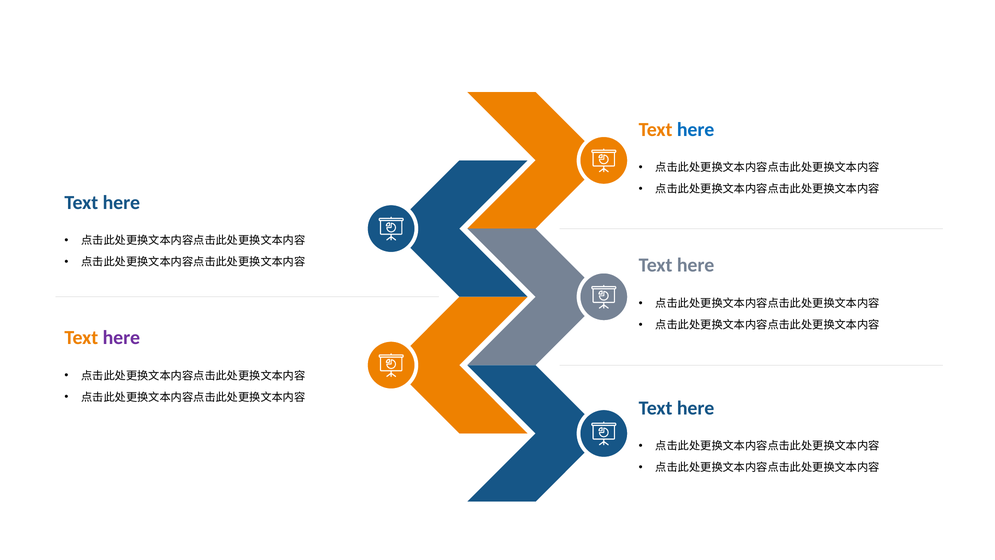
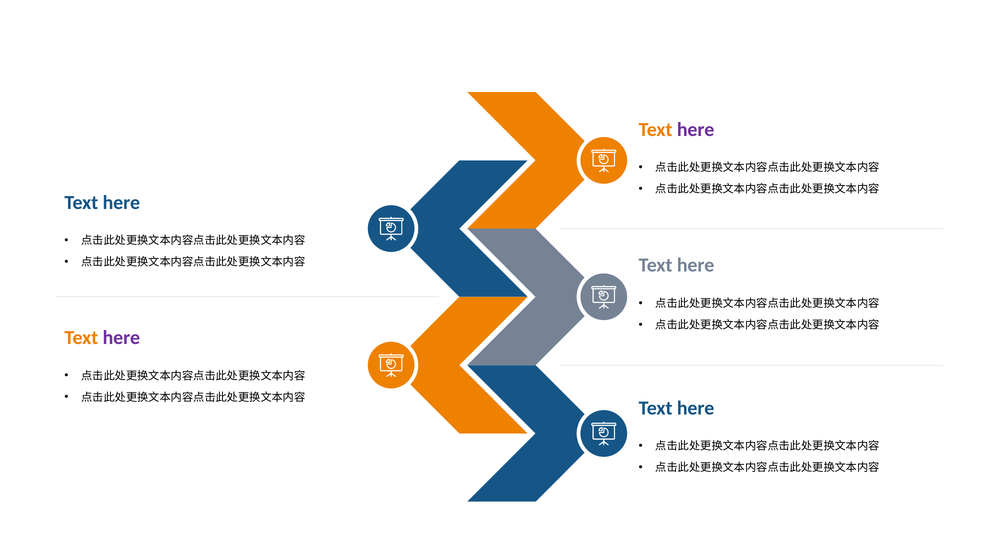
here at (696, 129) colour: blue -> purple
